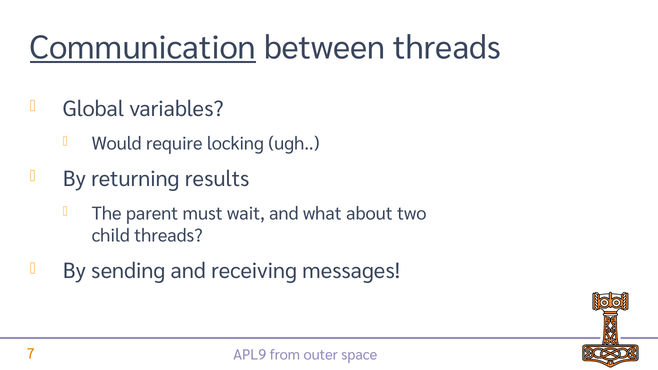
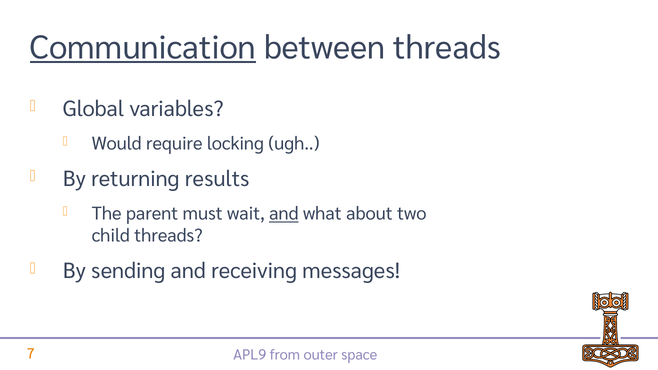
and at (284, 214) underline: none -> present
